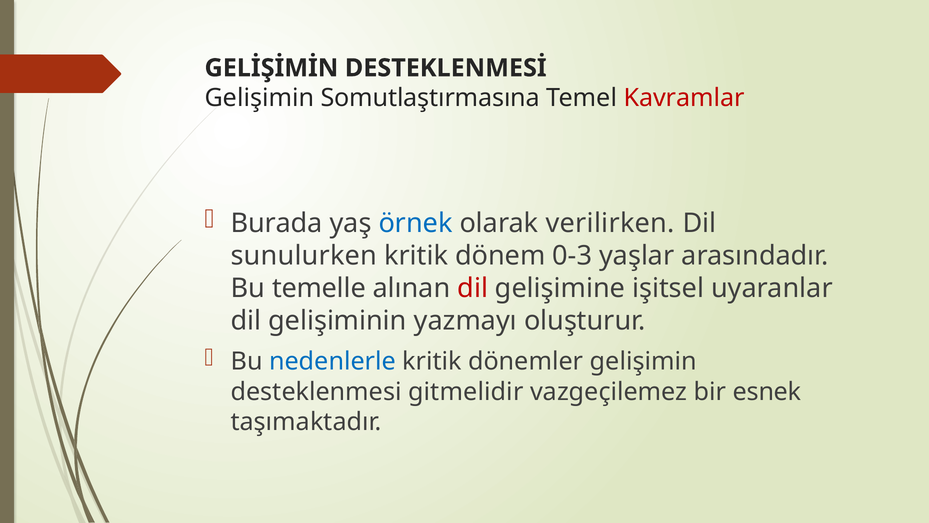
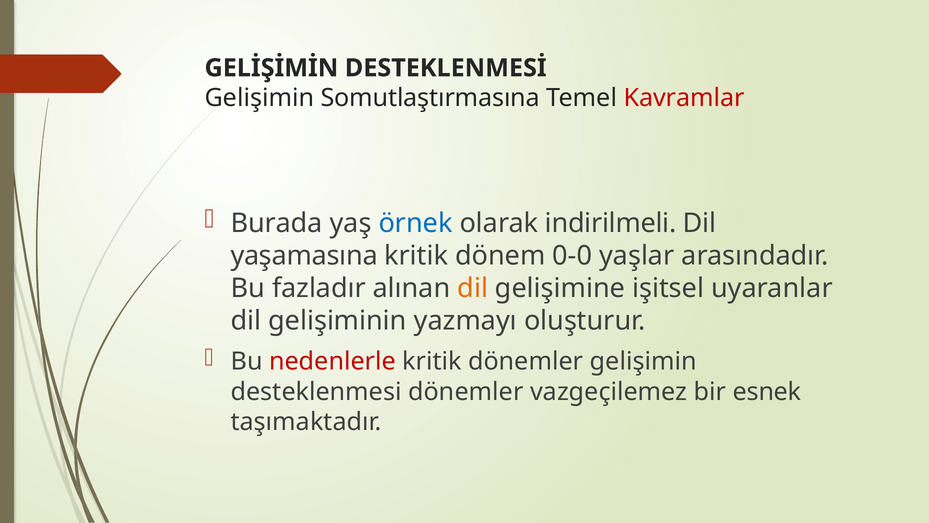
verilirken: verilirken -> indirilmeli
sunulurken: sunulurken -> yaşamasına
0-3: 0-3 -> 0-0
temelle: temelle -> fazladır
dil at (473, 288) colour: red -> orange
nedenlerle colour: blue -> red
desteklenmesi gitmelidir: gitmelidir -> dönemler
